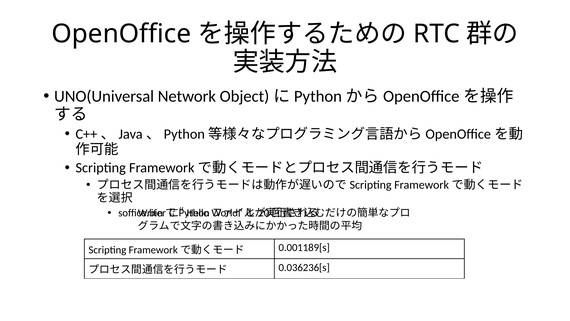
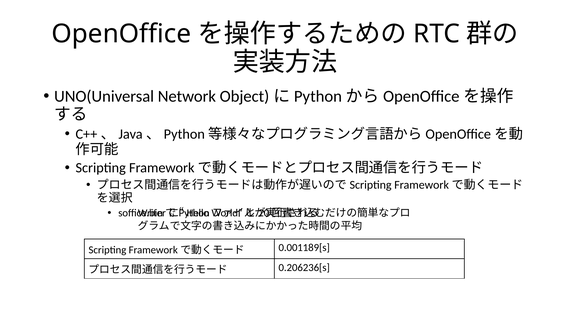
0.036236[s: 0.036236[s -> 0.206236[s
